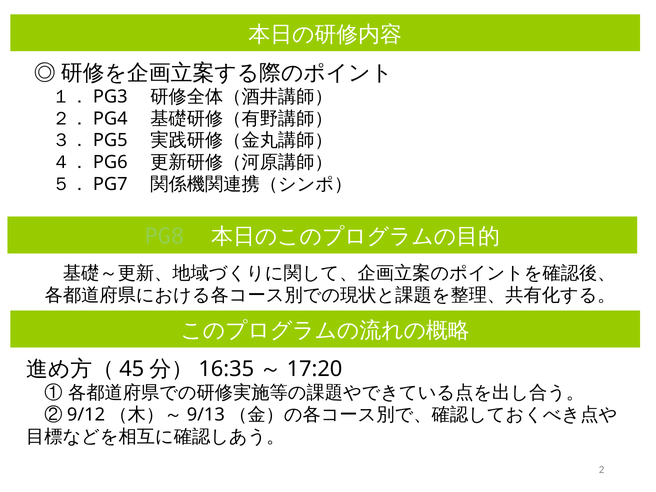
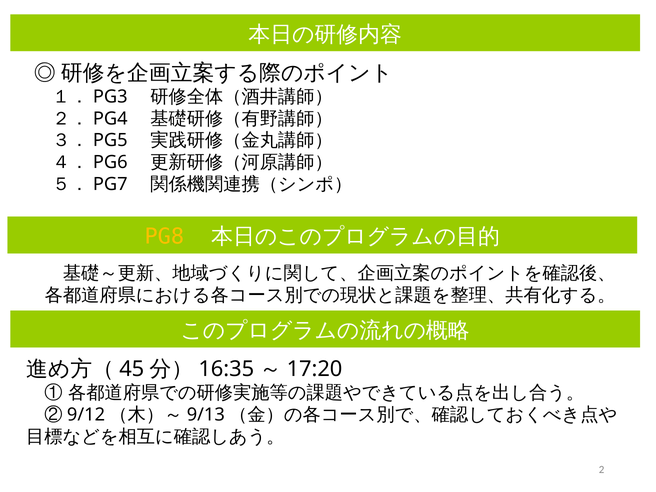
PG8 colour: light green -> yellow
